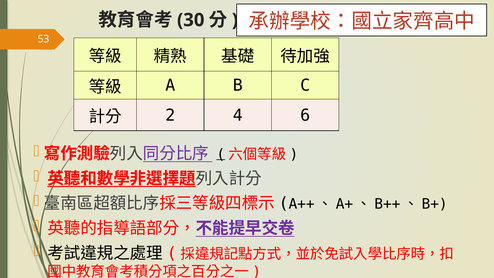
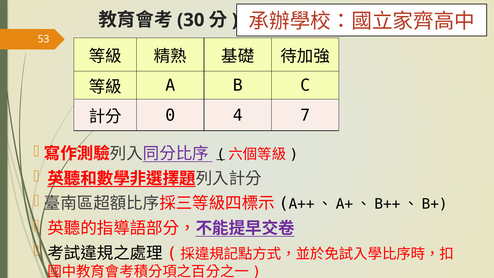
2: 2 -> 0
6: 6 -> 7
